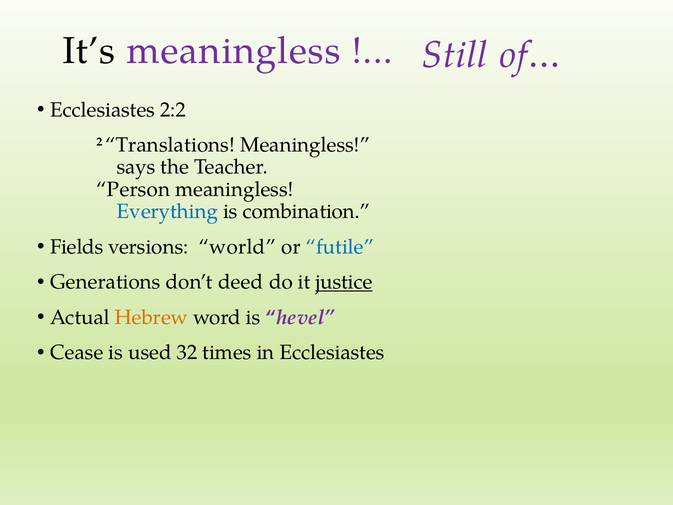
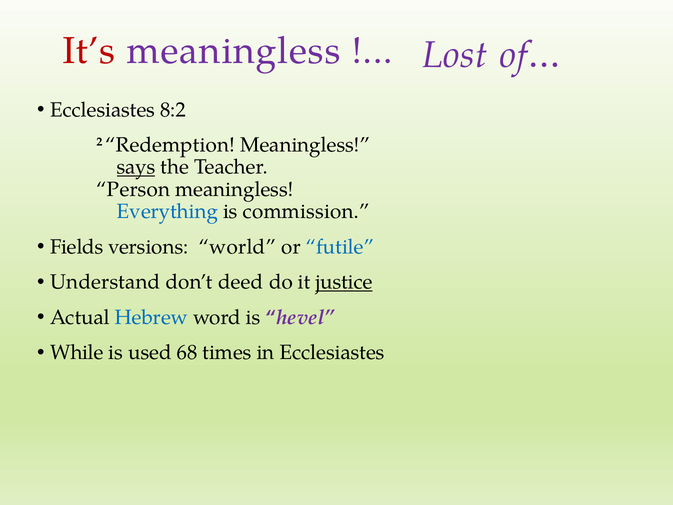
It’s colour: black -> red
Still: Still -> Lost
2:2: 2:2 -> 8:2
Translations: Translations -> Redemption
says underline: none -> present
combination: combination -> commission
Generations: Generations -> Understand
Hebrew colour: orange -> blue
Cease: Cease -> While
32: 32 -> 68
